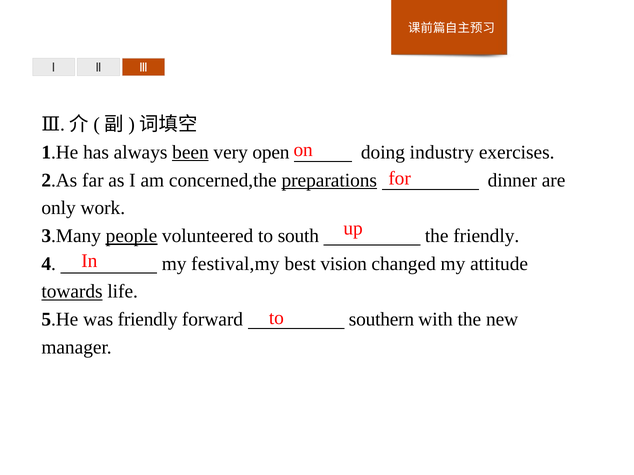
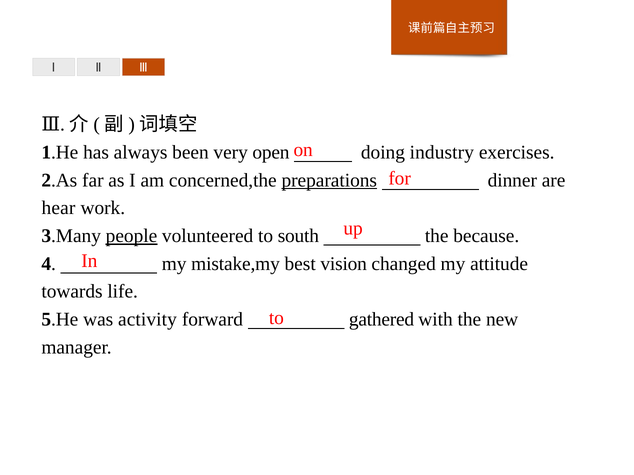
been underline: present -> none
only: only -> hear
the friendly: friendly -> because
festival,my: festival,my -> mistake,my
towards underline: present -> none
was friendly: friendly -> activity
southern: southern -> gathered
